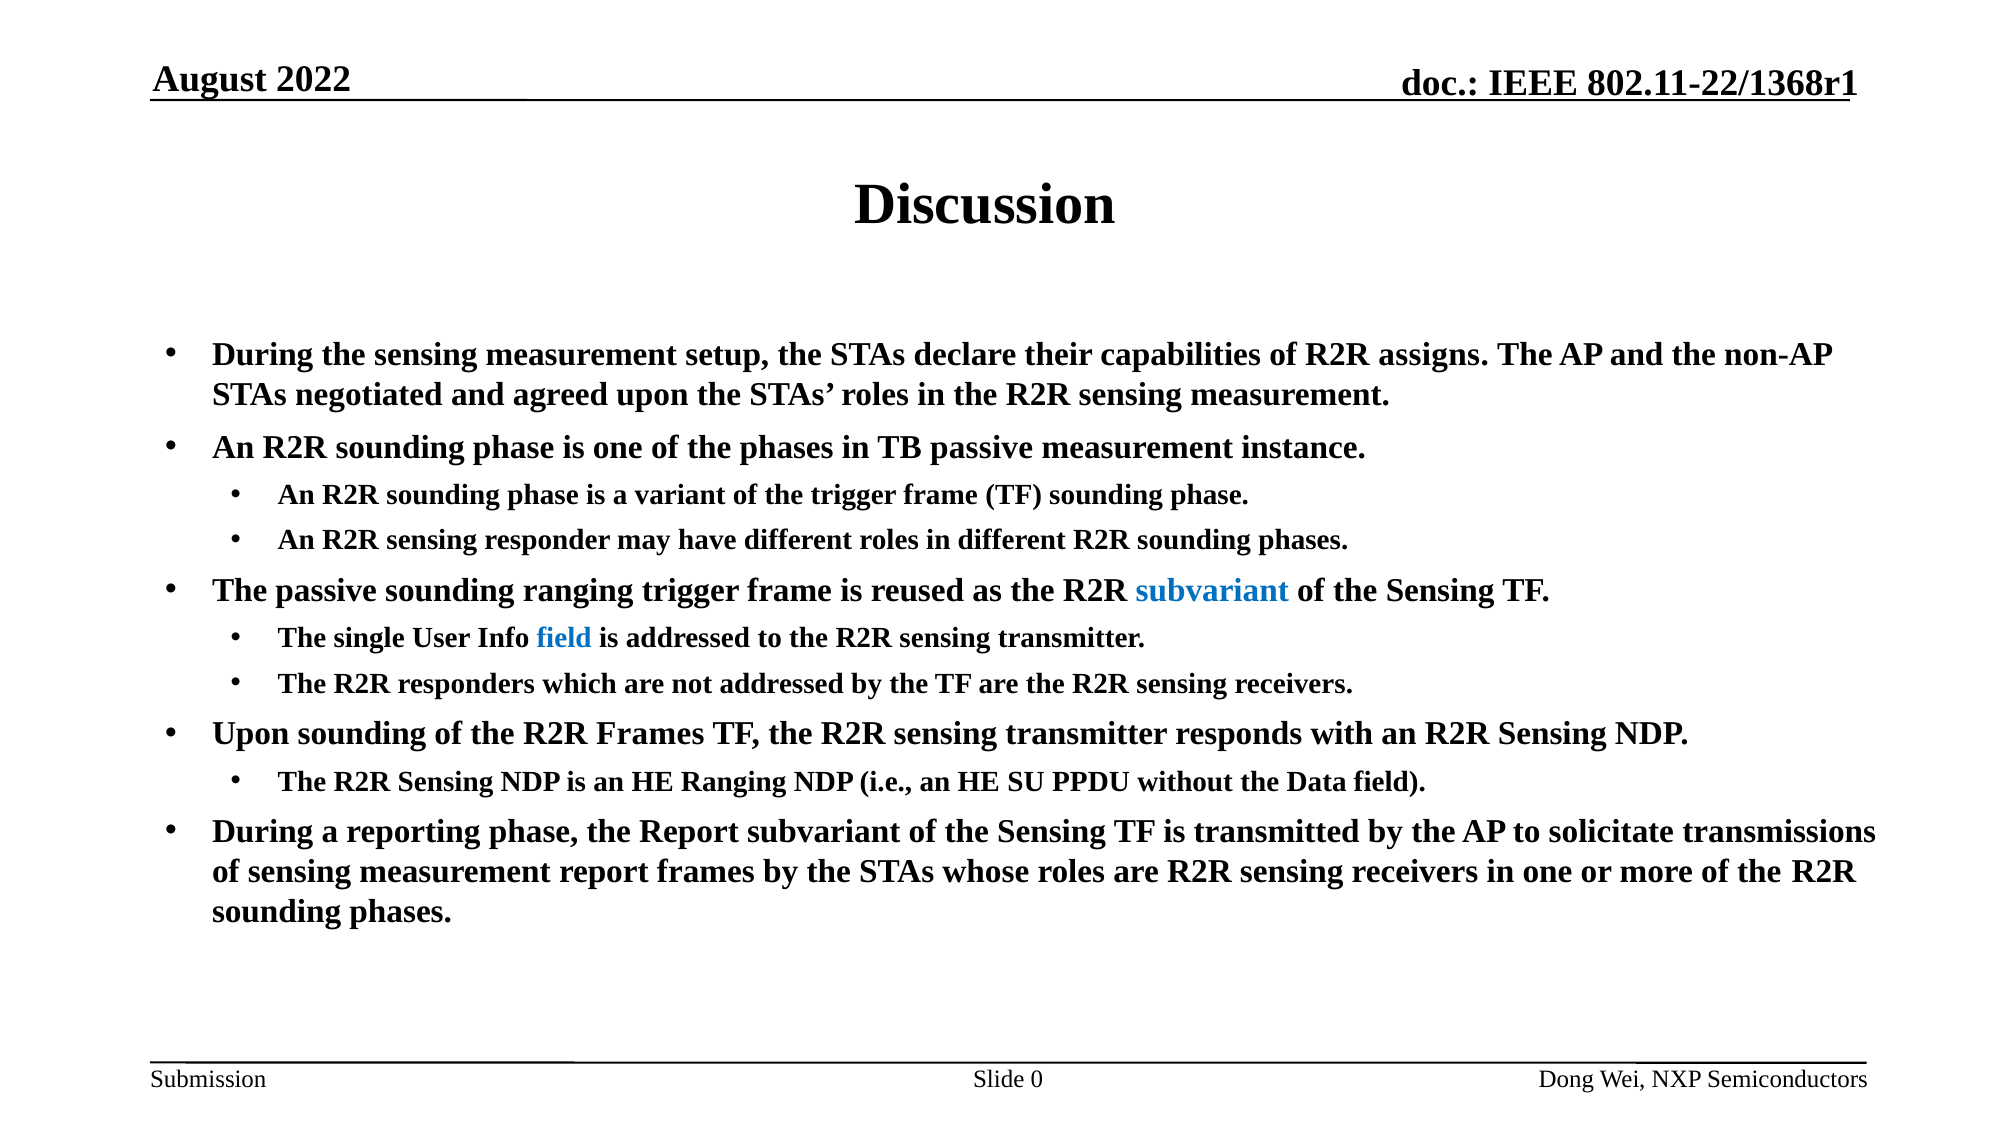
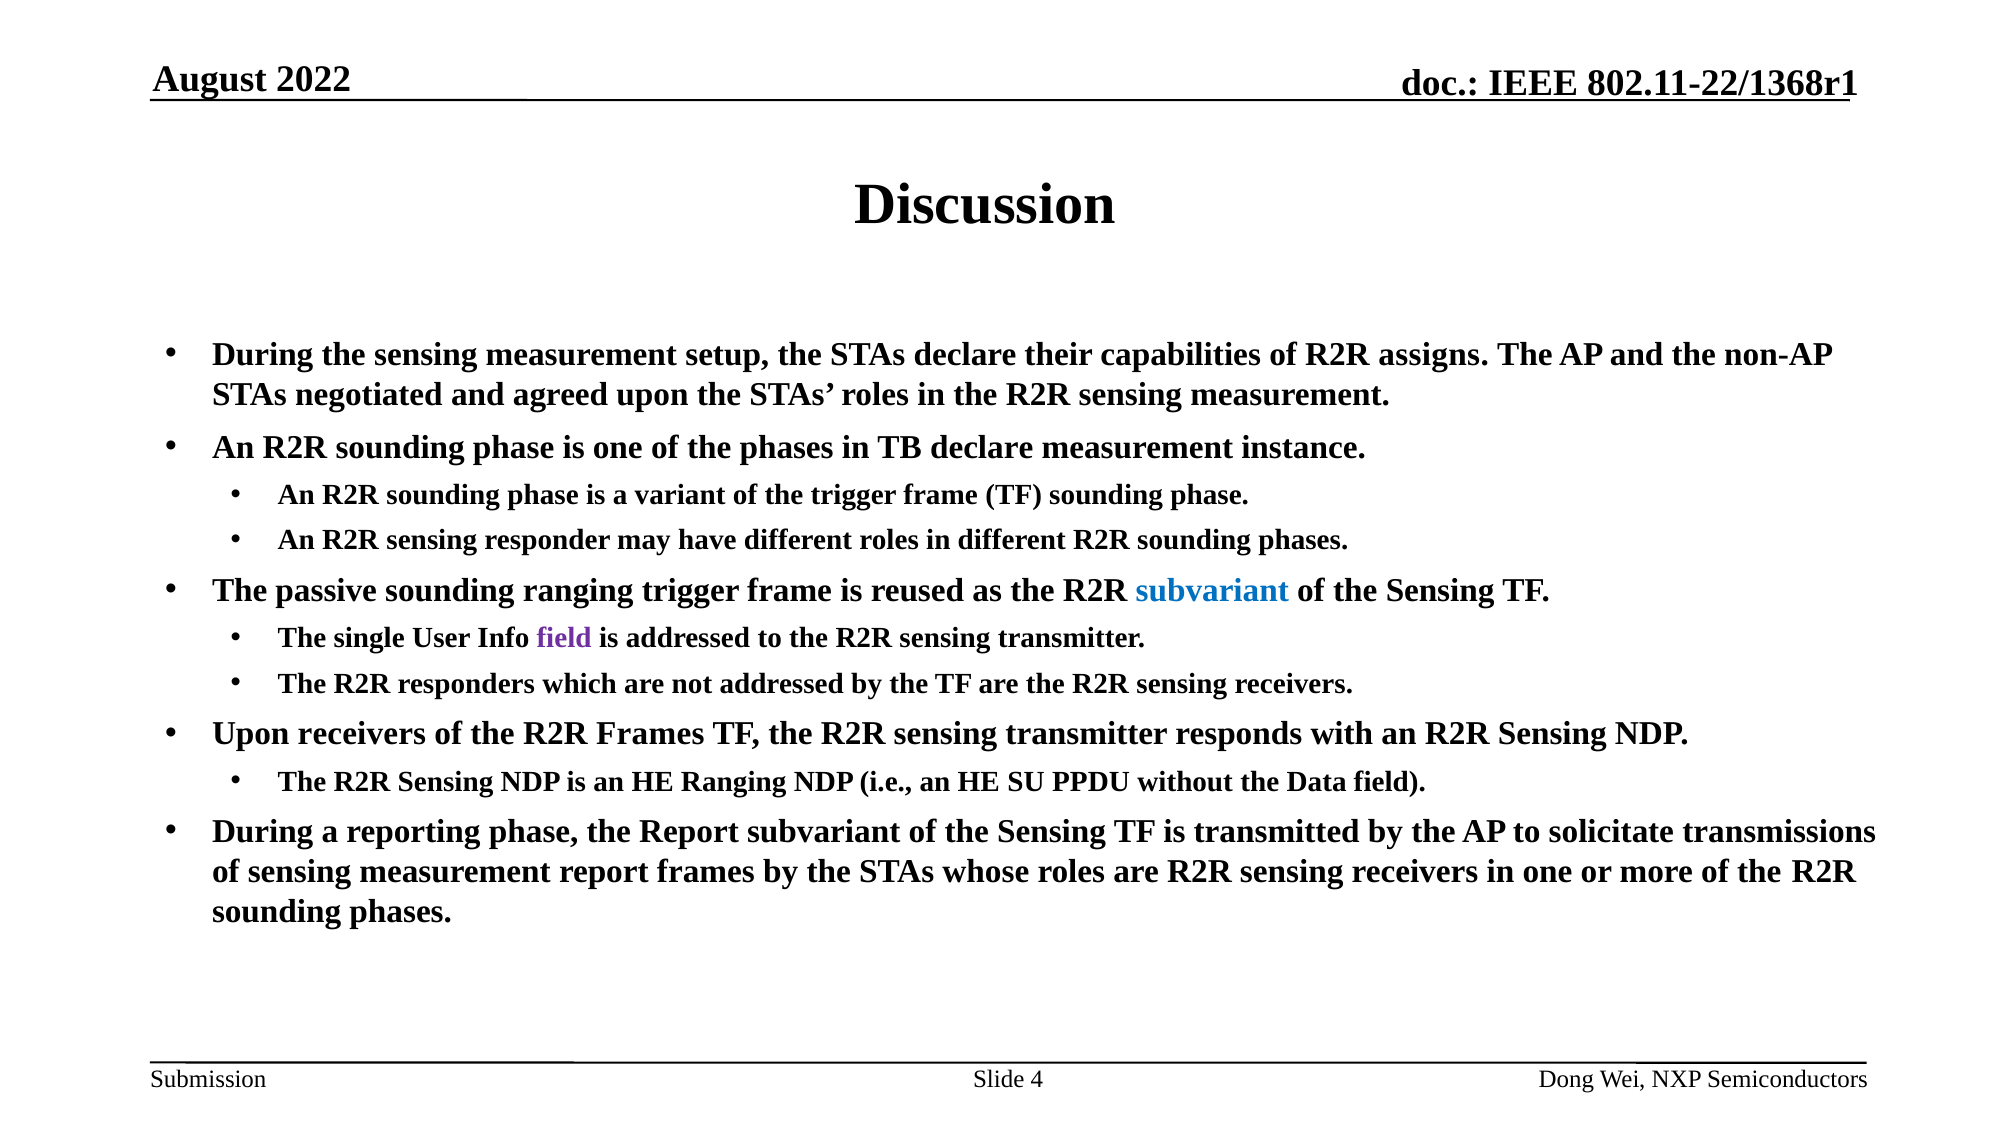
TB passive: passive -> declare
field at (564, 638) colour: blue -> purple
Upon sounding: sounding -> receivers
0: 0 -> 4
